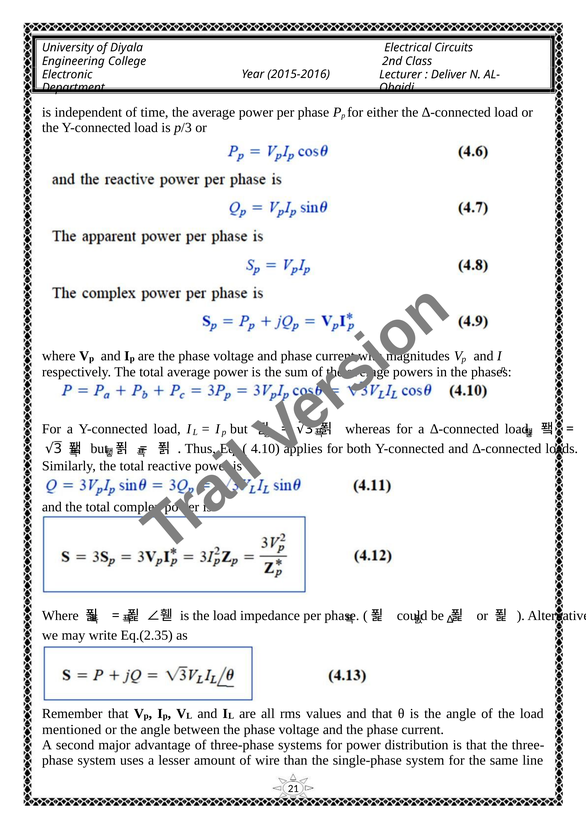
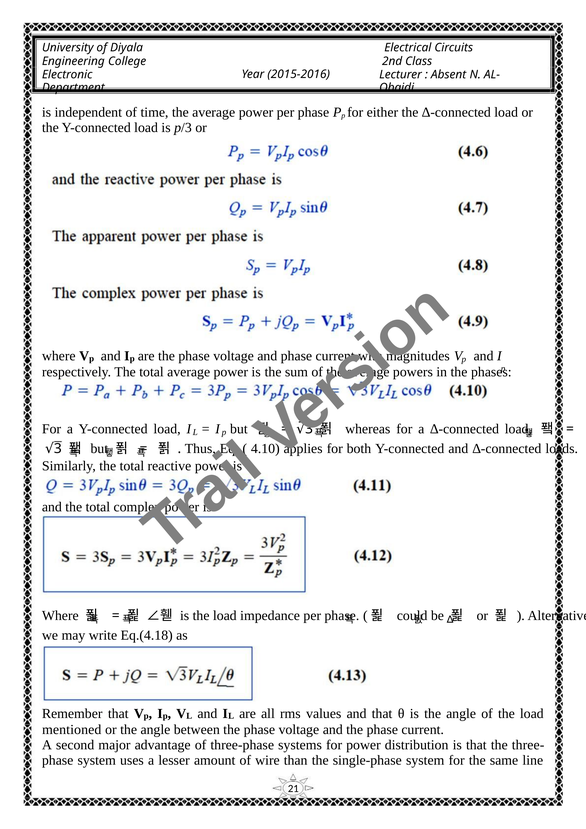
Deliver: Deliver -> Absent
Eq.(2.35: Eq.(2.35 -> Eq.(4.18
